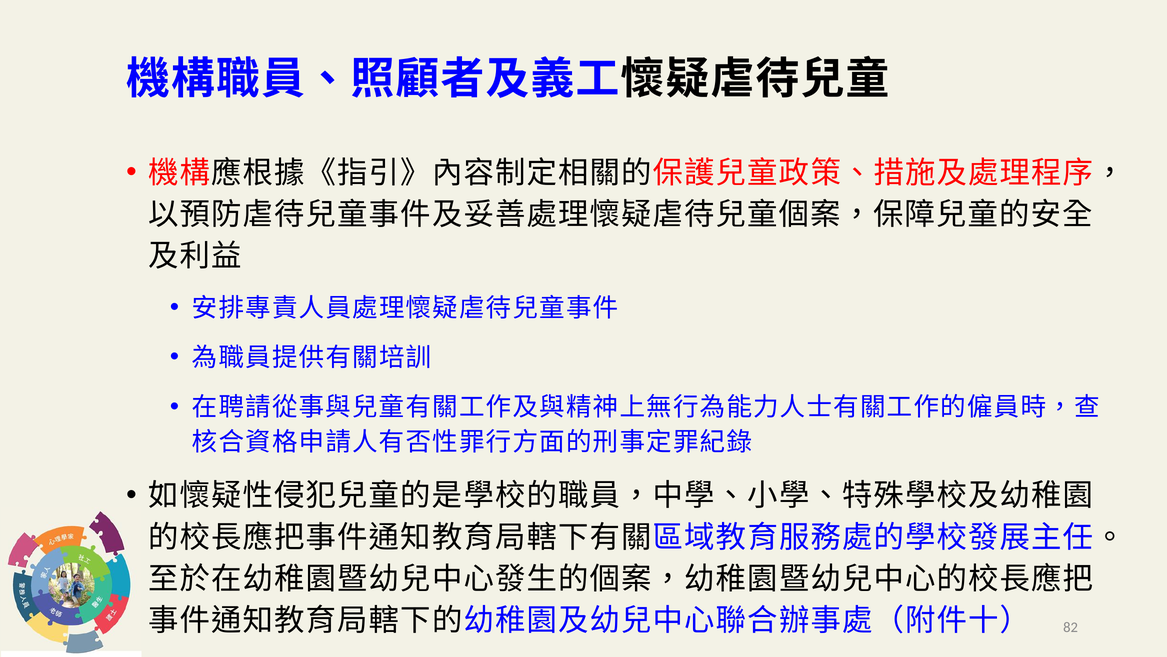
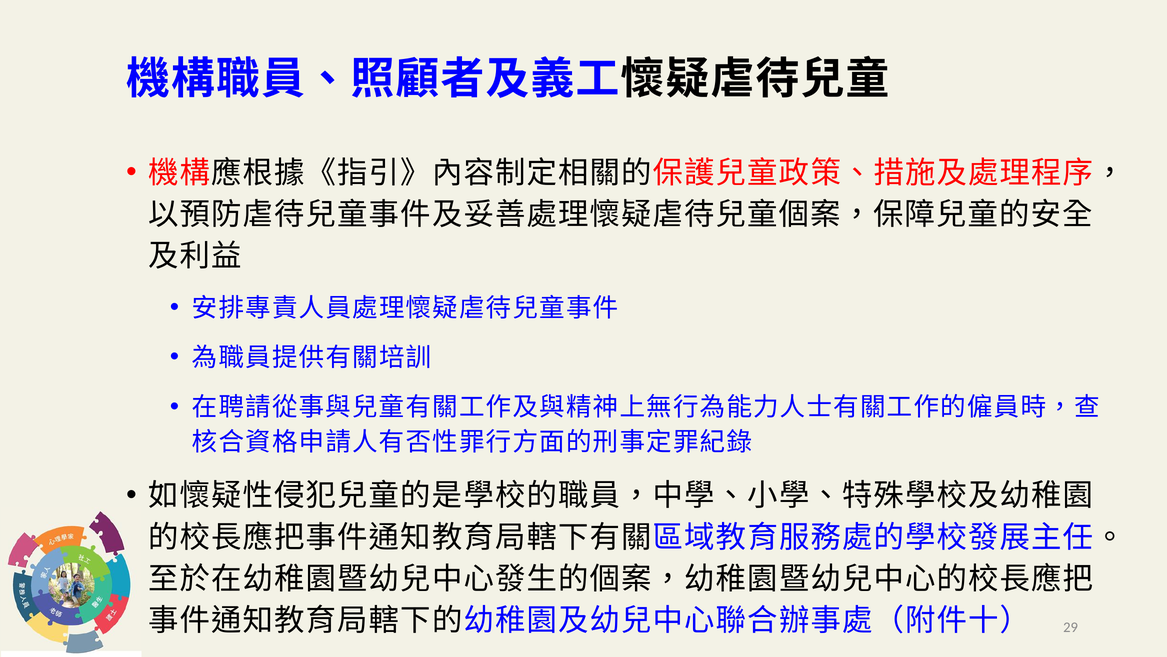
82: 82 -> 29
